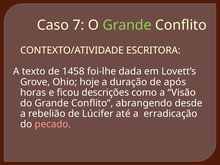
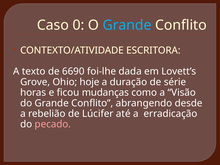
7: 7 -> 0
Grande at (127, 25) colour: light green -> light blue
1458: 1458 -> 6690
após: após -> série
descrições: descrições -> mudanças
